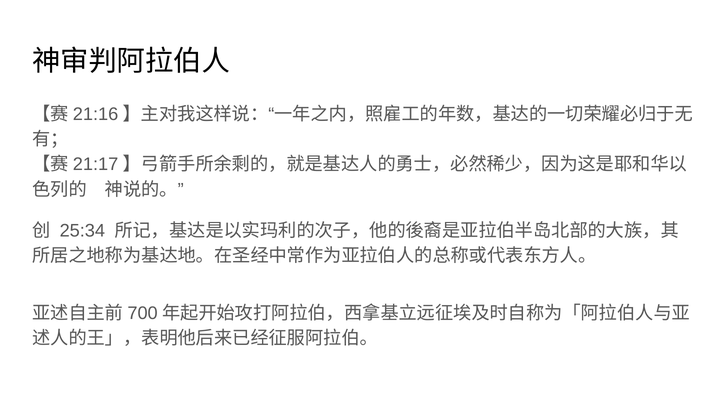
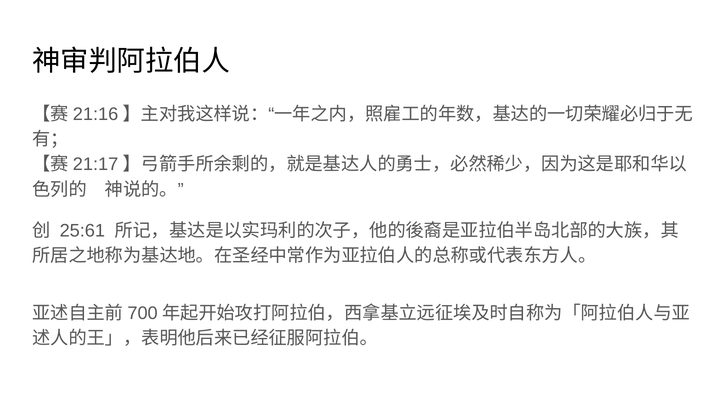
25:34: 25:34 -> 25:61
